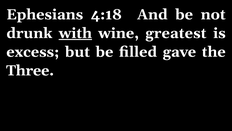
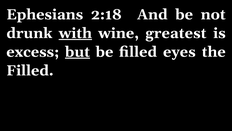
4:18: 4:18 -> 2:18
but underline: none -> present
gave: gave -> eyes
Three at (30, 70): Three -> Filled
